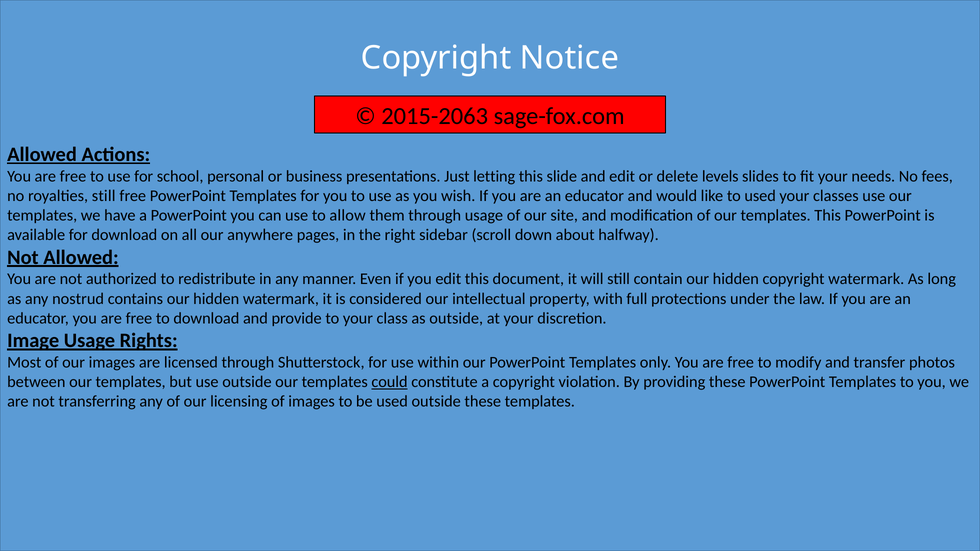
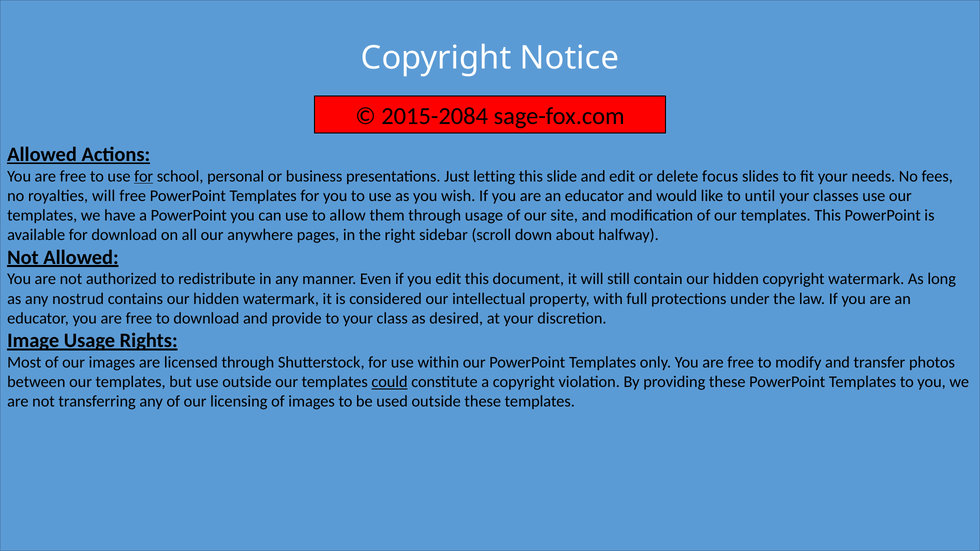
2015-2063: 2015-2063 -> 2015-2084
for at (144, 176) underline: none -> present
levels: levels -> focus
royalties still: still -> will
to used: used -> until
as outside: outside -> desired
